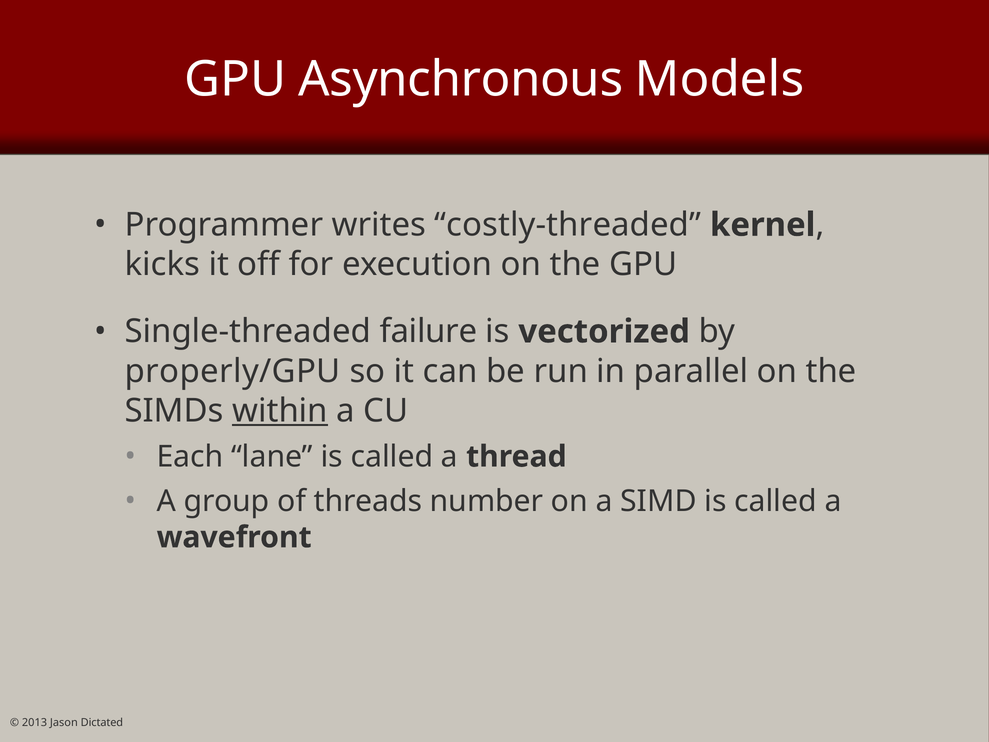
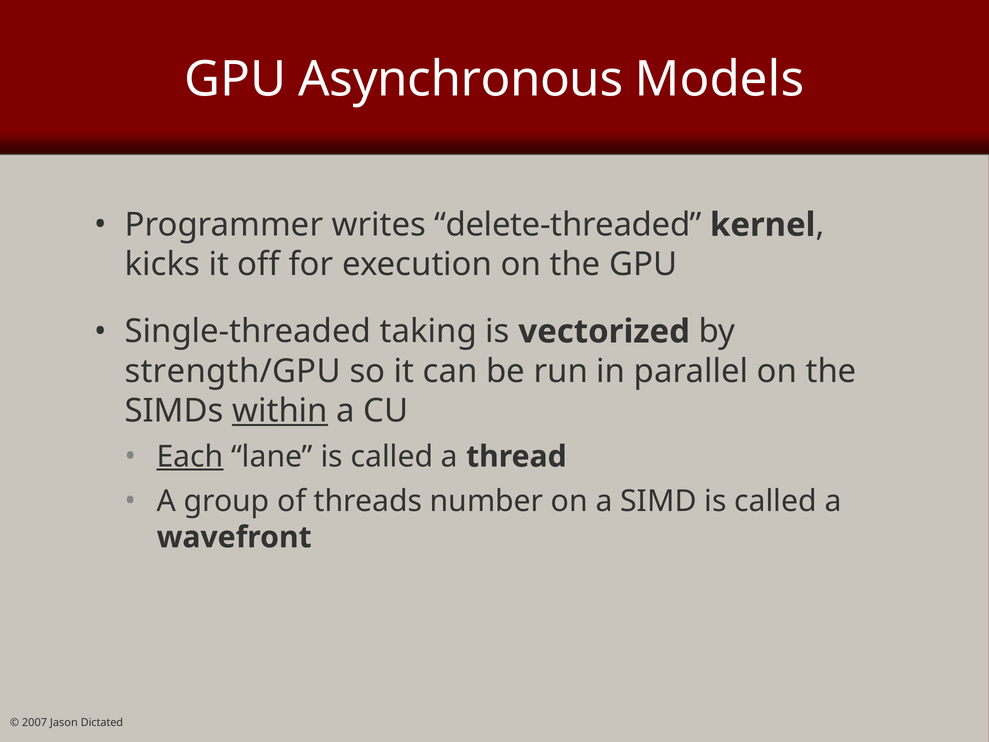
costly-threaded: costly-threaded -> delete-threaded
failure: failure -> taking
properly/GPU: properly/GPU -> strength/GPU
Each underline: none -> present
2013: 2013 -> 2007
